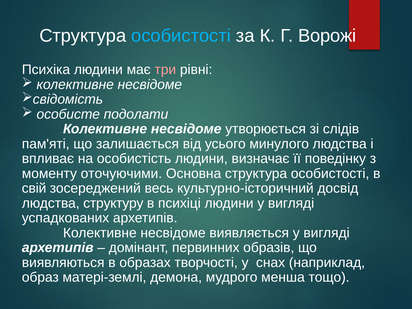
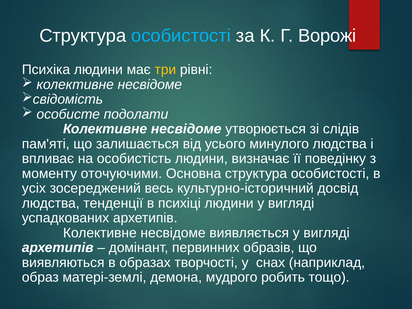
три colour: pink -> yellow
свій: свій -> усіх
структуру: структуру -> тенденції
менша: менша -> робить
